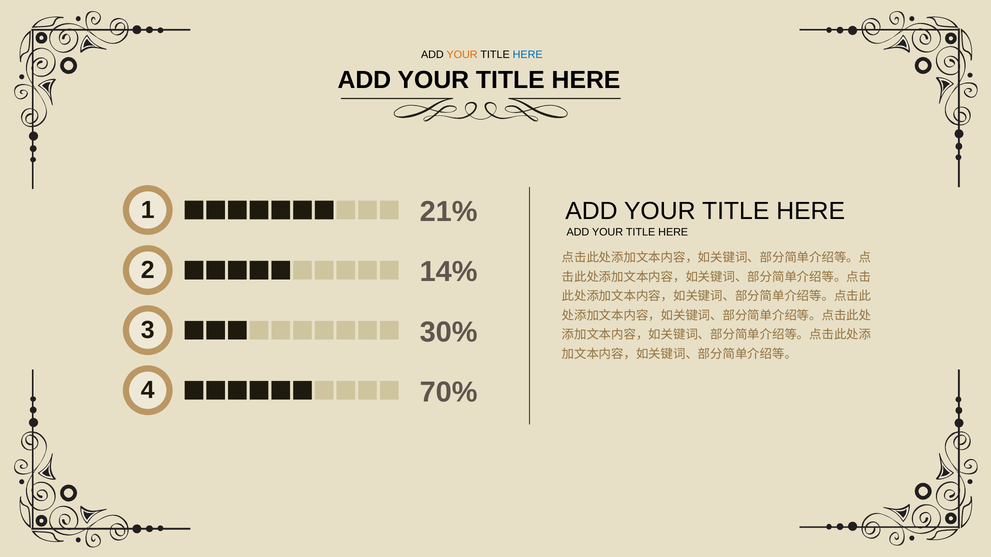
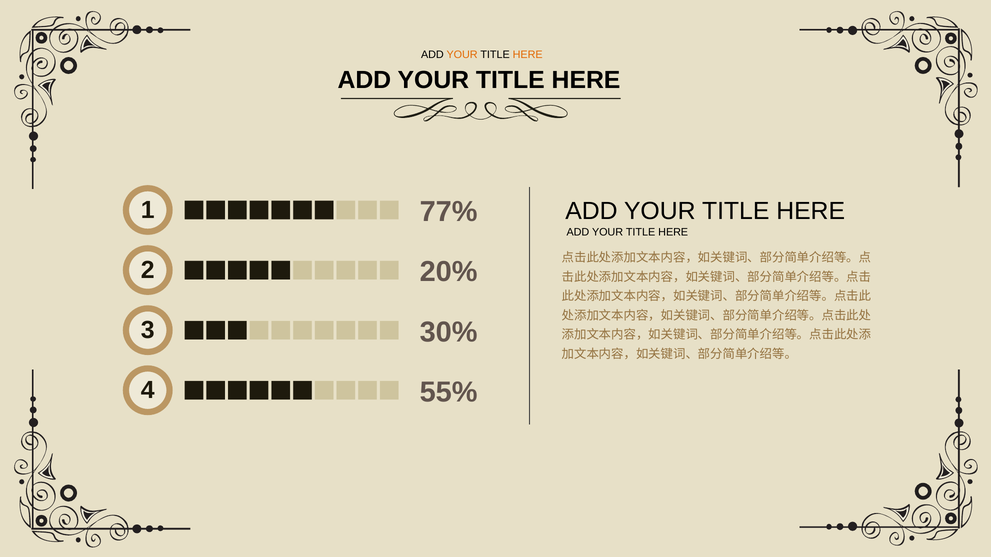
HERE at (528, 55) colour: blue -> orange
21%: 21% -> 77%
14%: 14% -> 20%
70%: 70% -> 55%
